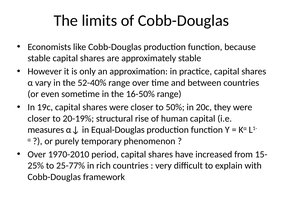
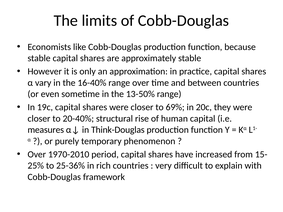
52-40%: 52-40% -> 16-40%
16-50%: 16-50% -> 13-50%
50%: 50% -> 69%
20-19%: 20-19% -> 20-40%
Equal-Douglas: Equal-Douglas -> Think-Douglas
25-77%: 25-77% -> 25-36%
